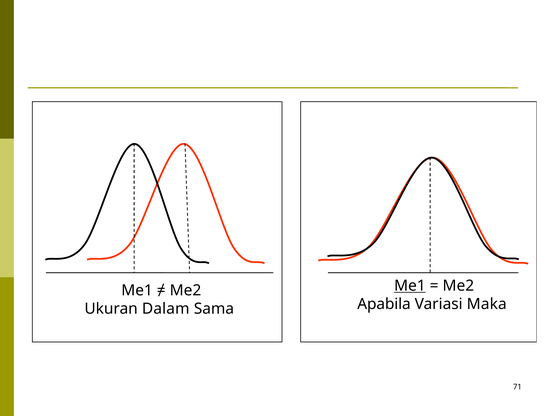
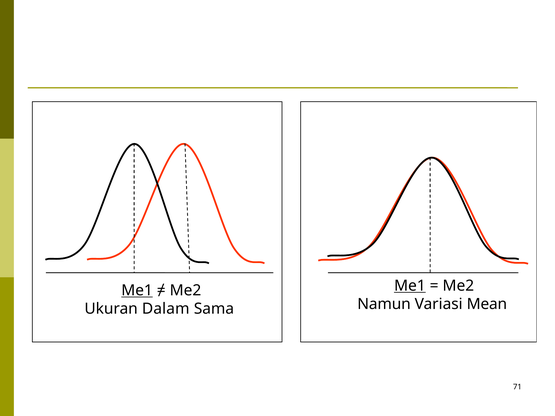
Me1 at (137, 291) underline: none -> present
Apabila: Apabila -> Namun
Maka: Maka -> Mean
